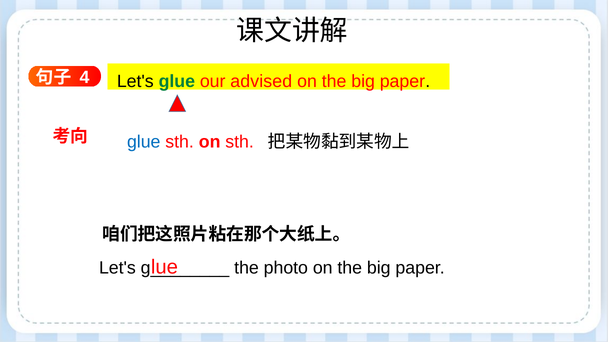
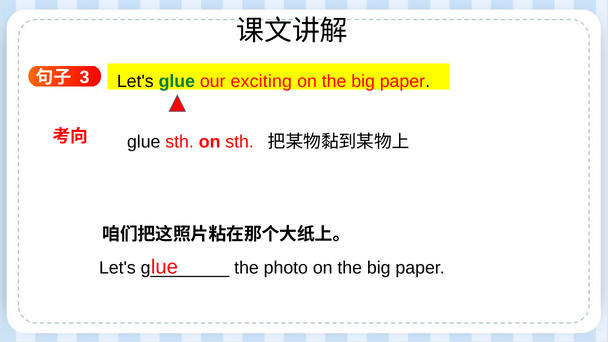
4: 4 -> 3
advised: advised -> exciting
glue at (144, 142) colour: blue -> black
